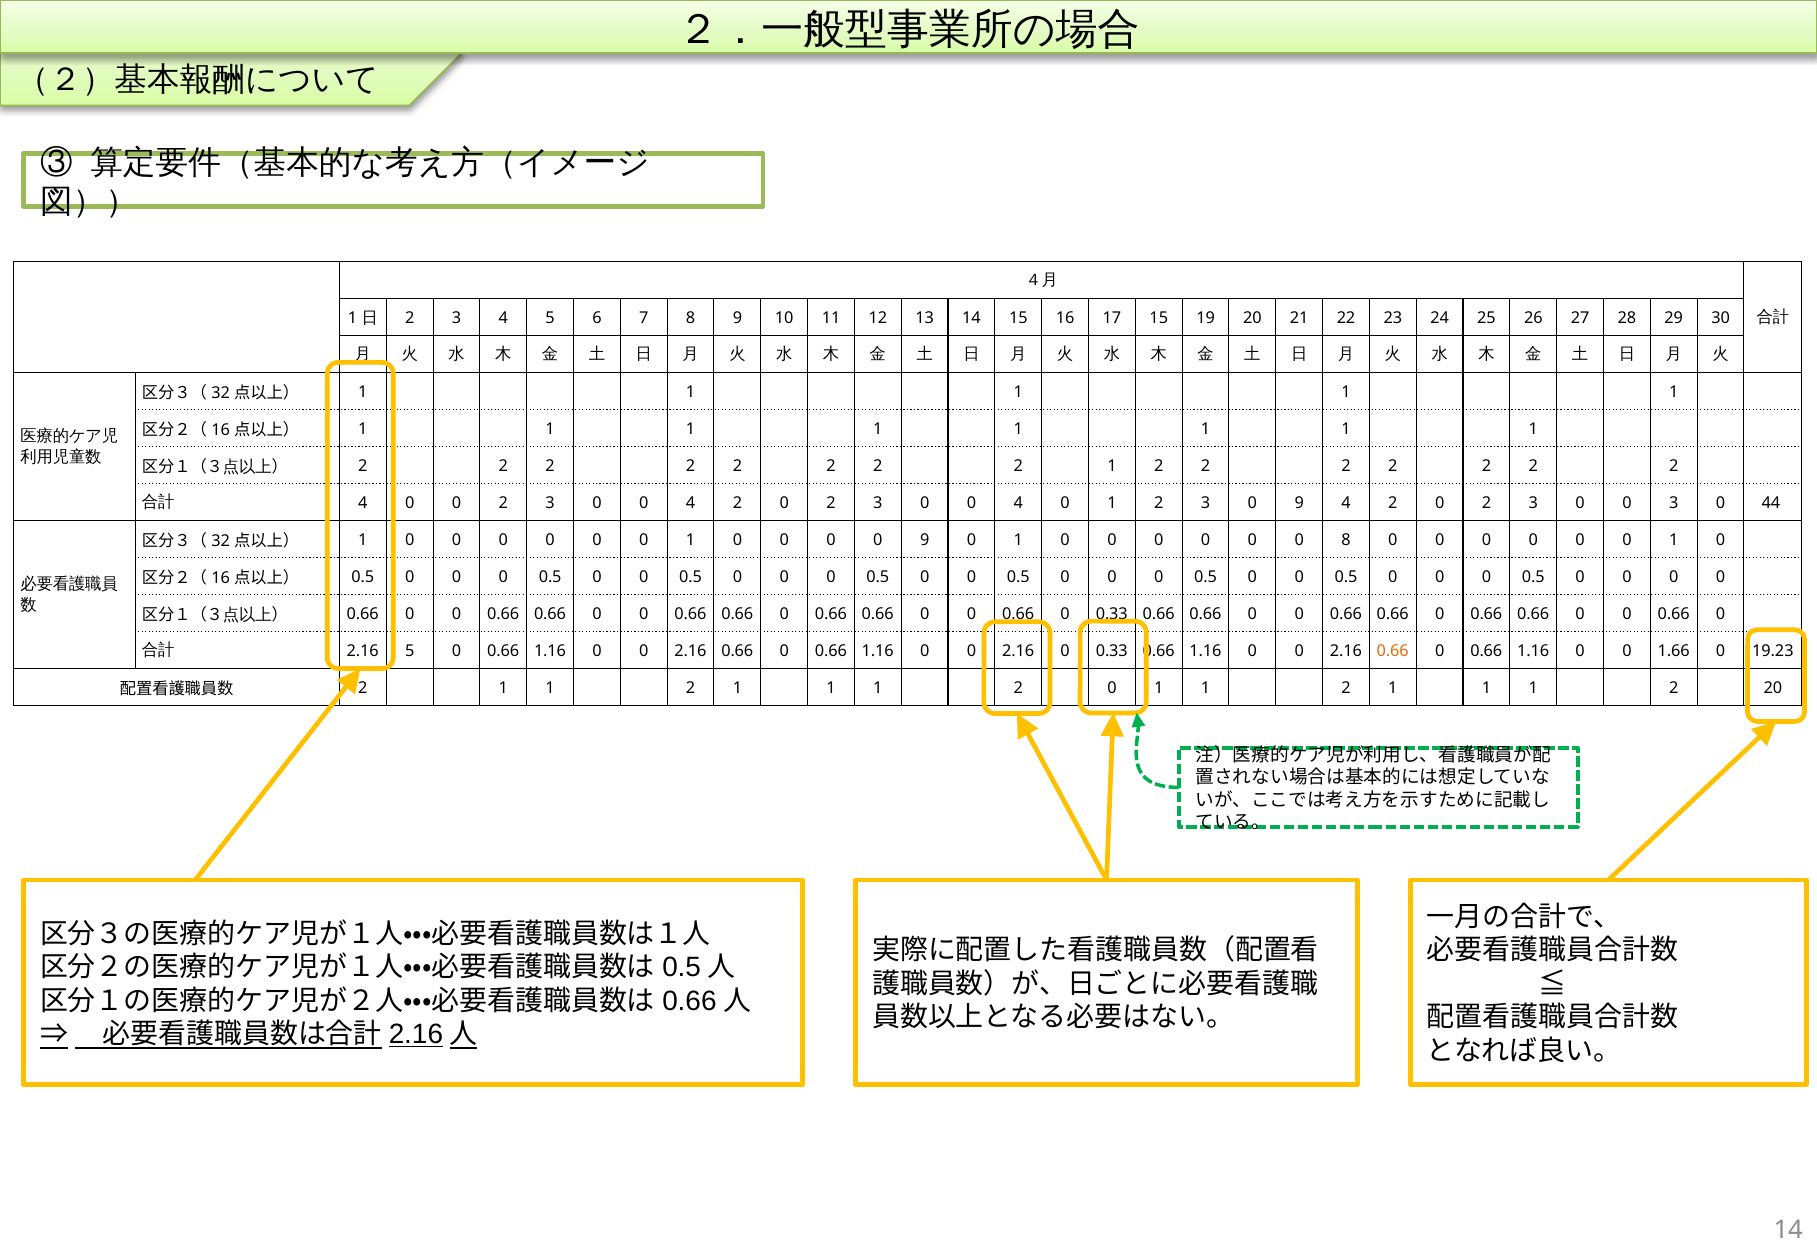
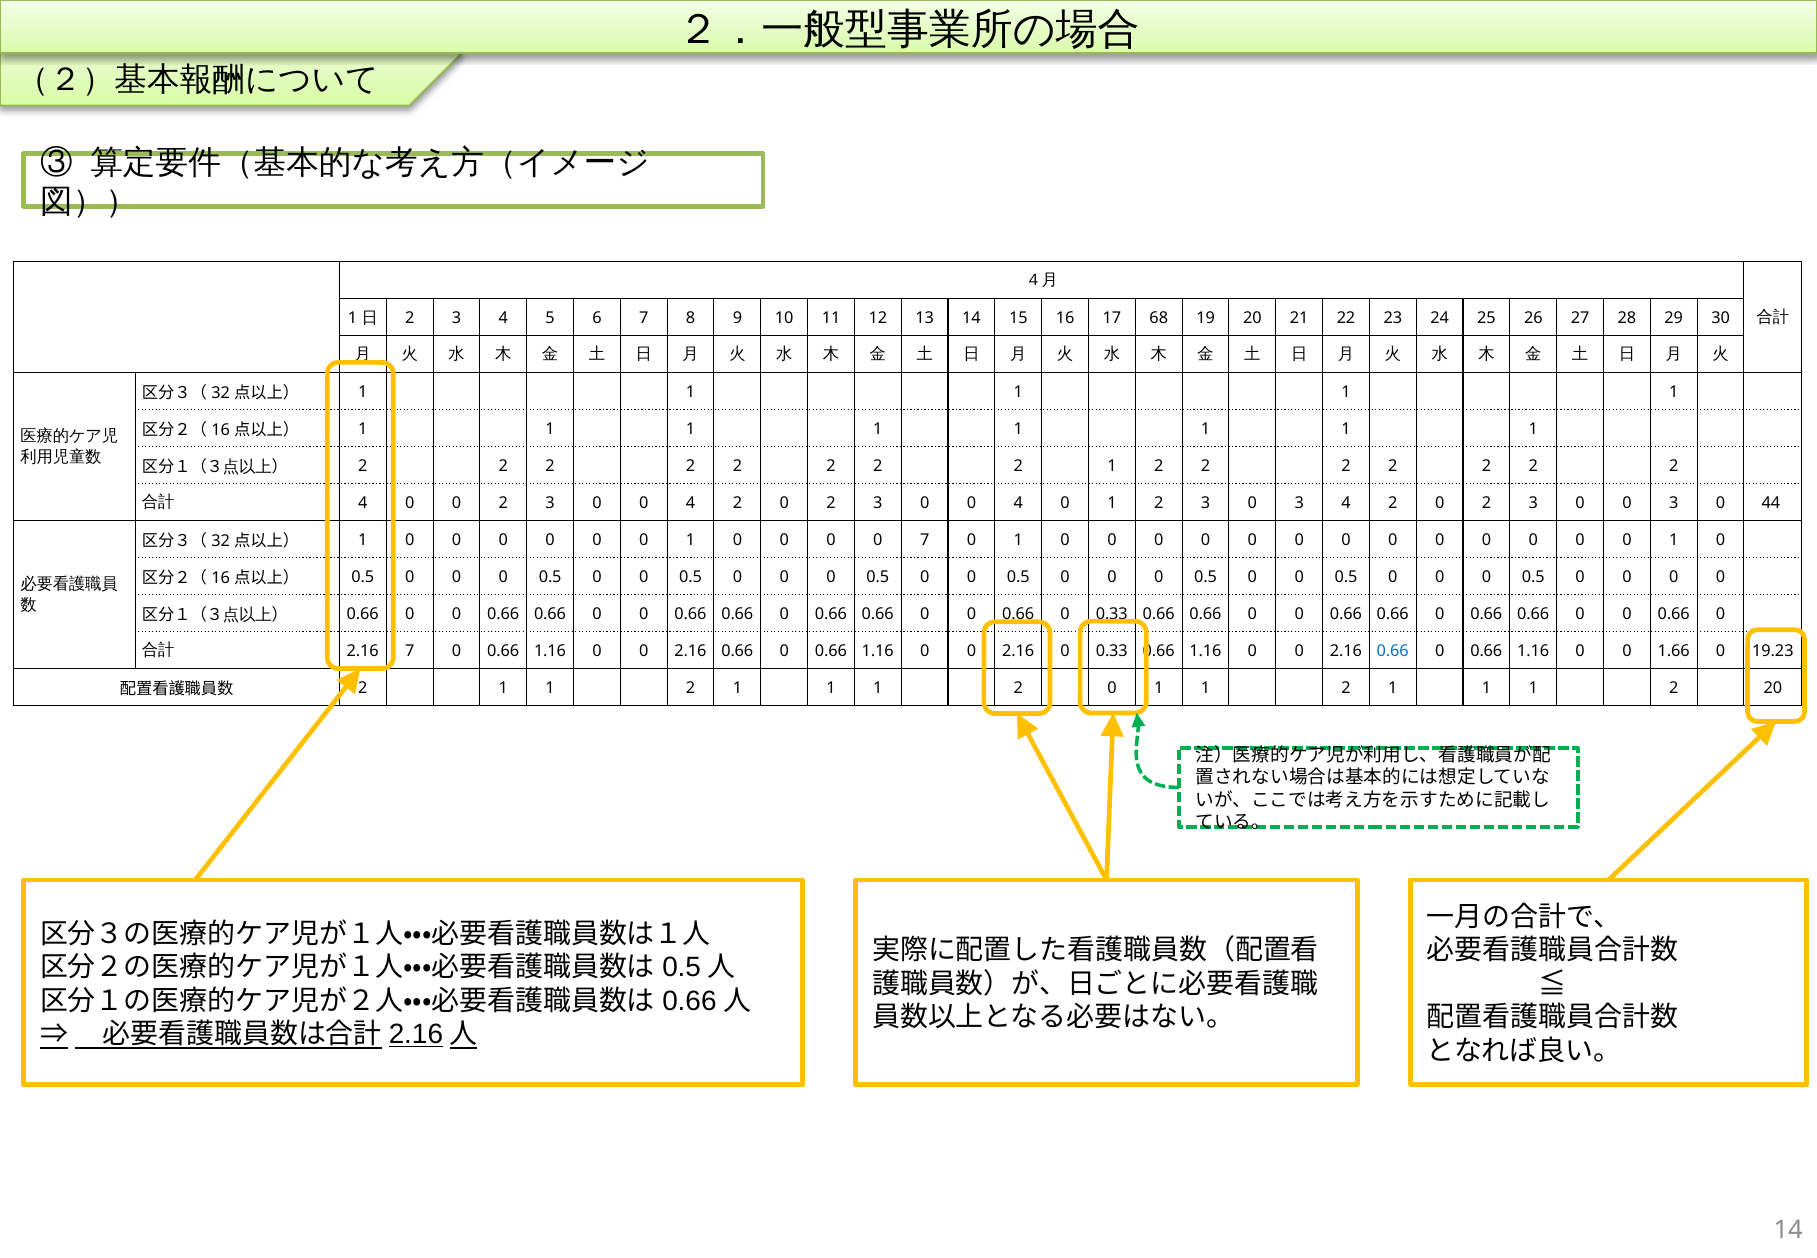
17 15: 15 -> 68
3 0 9: 9 -> 3
0 0 9: 9 -> 7
8 at (1346, 540): 8 -> 0
2.16 5: 5 -> 7
0.66 at (1393, 651) colour: orange -> blue
